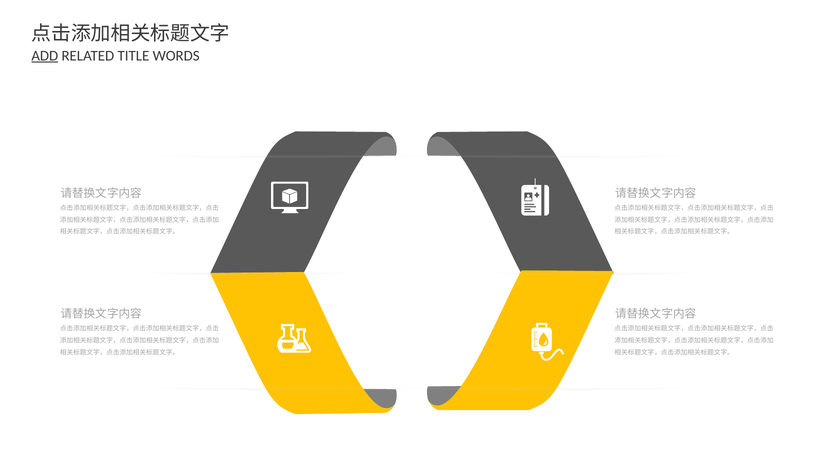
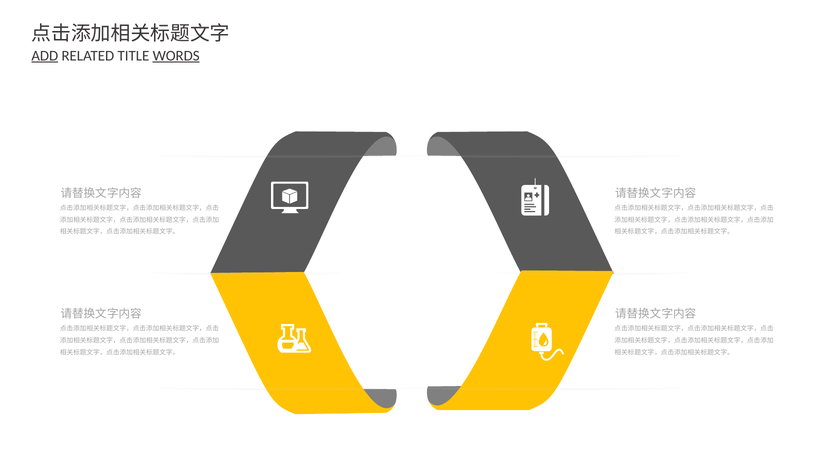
WORDS underline: none -> present
